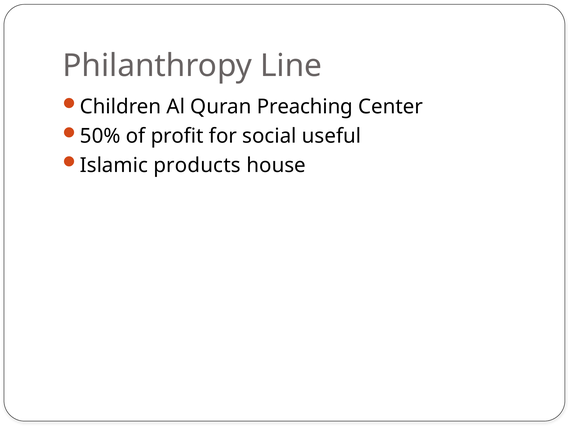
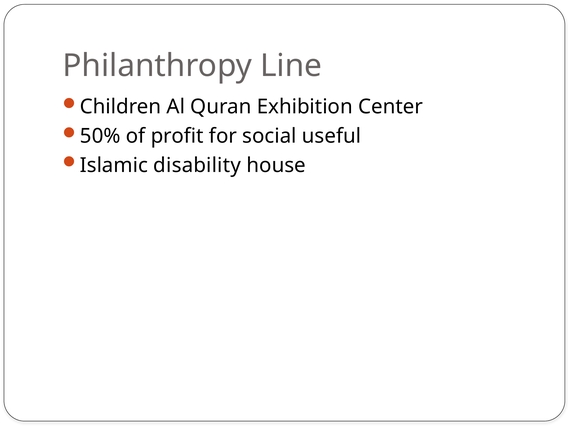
Preaching: Preaching -> Exhibition
products: products -> disability
